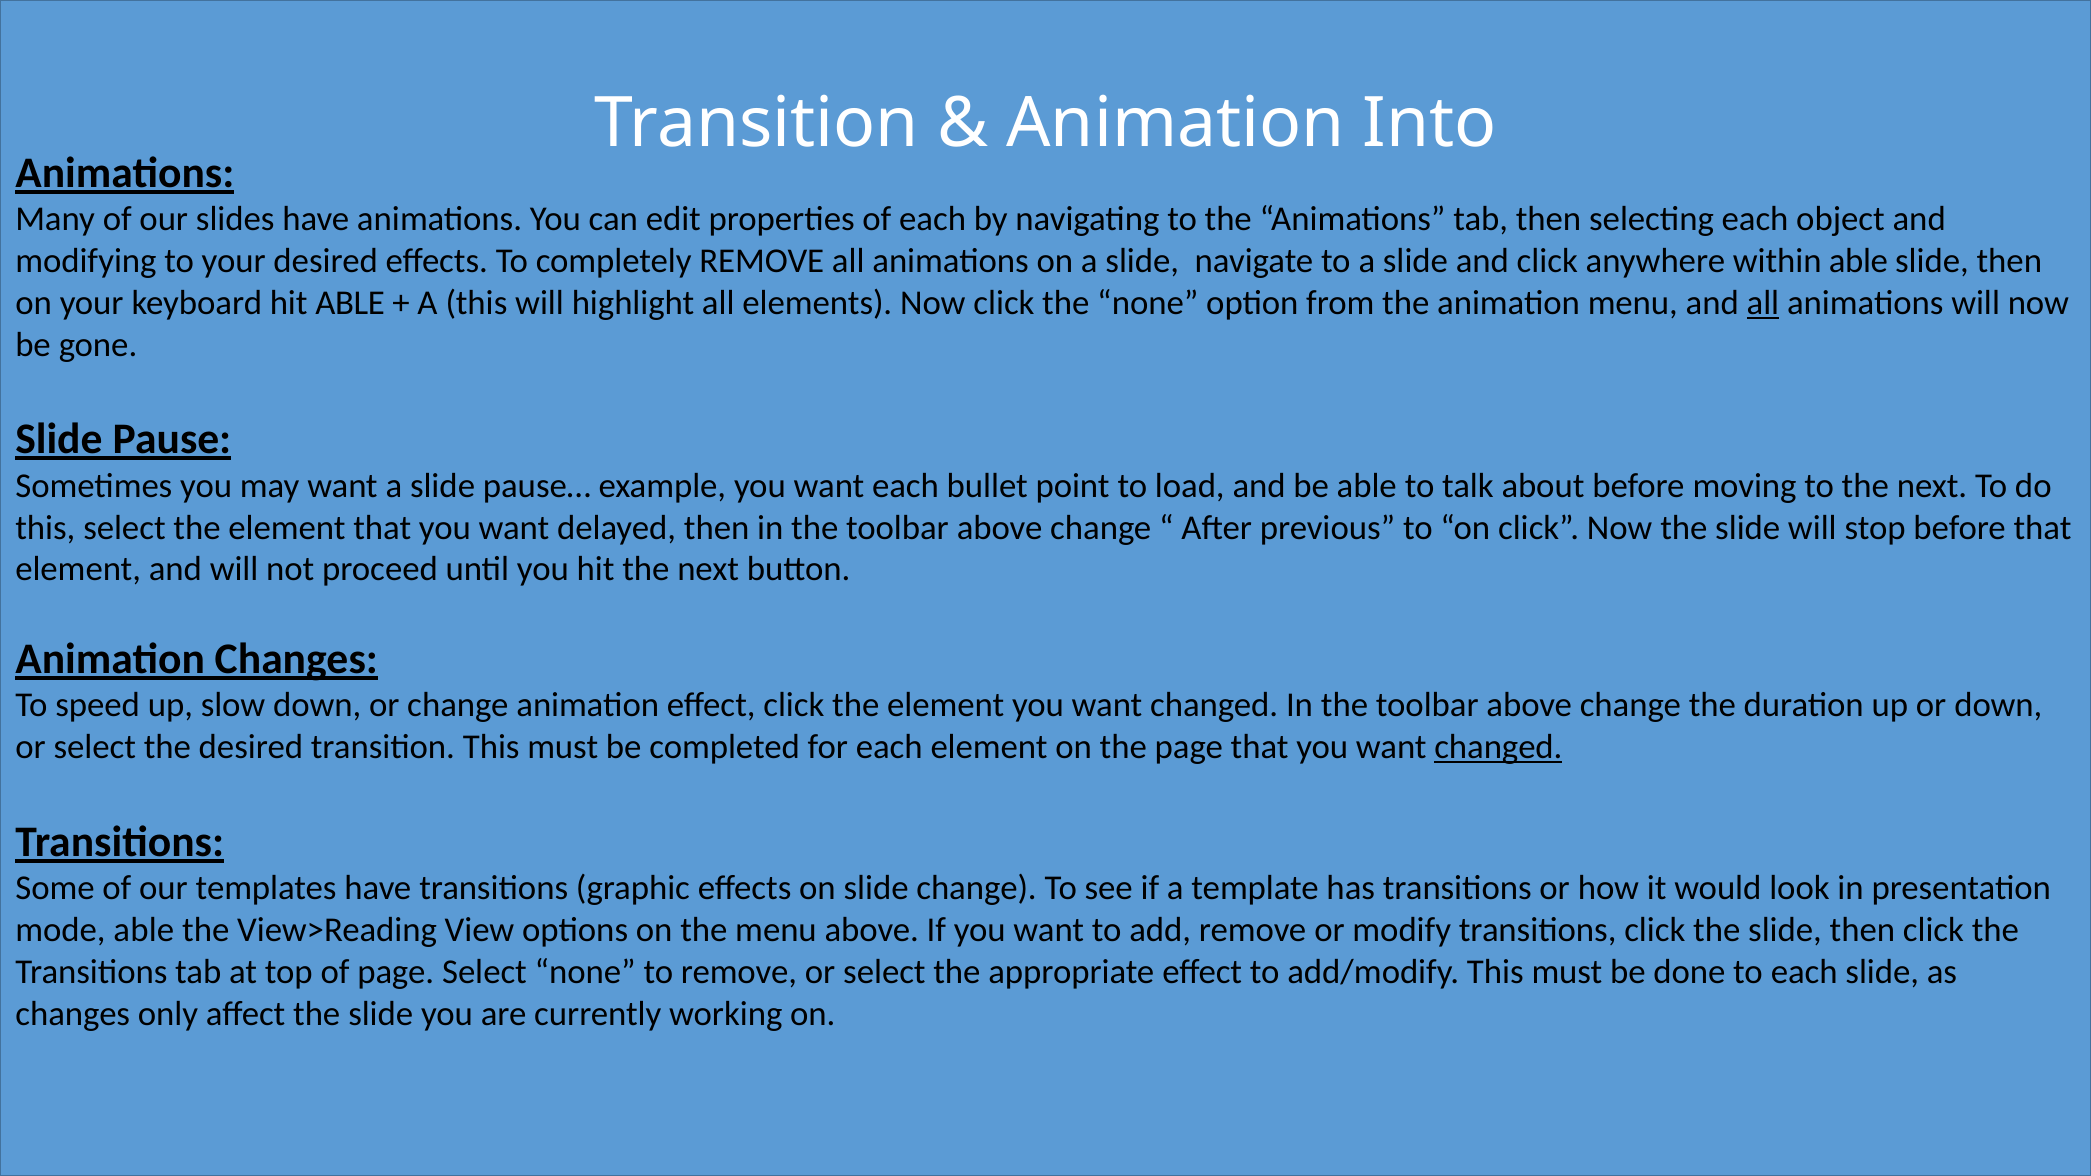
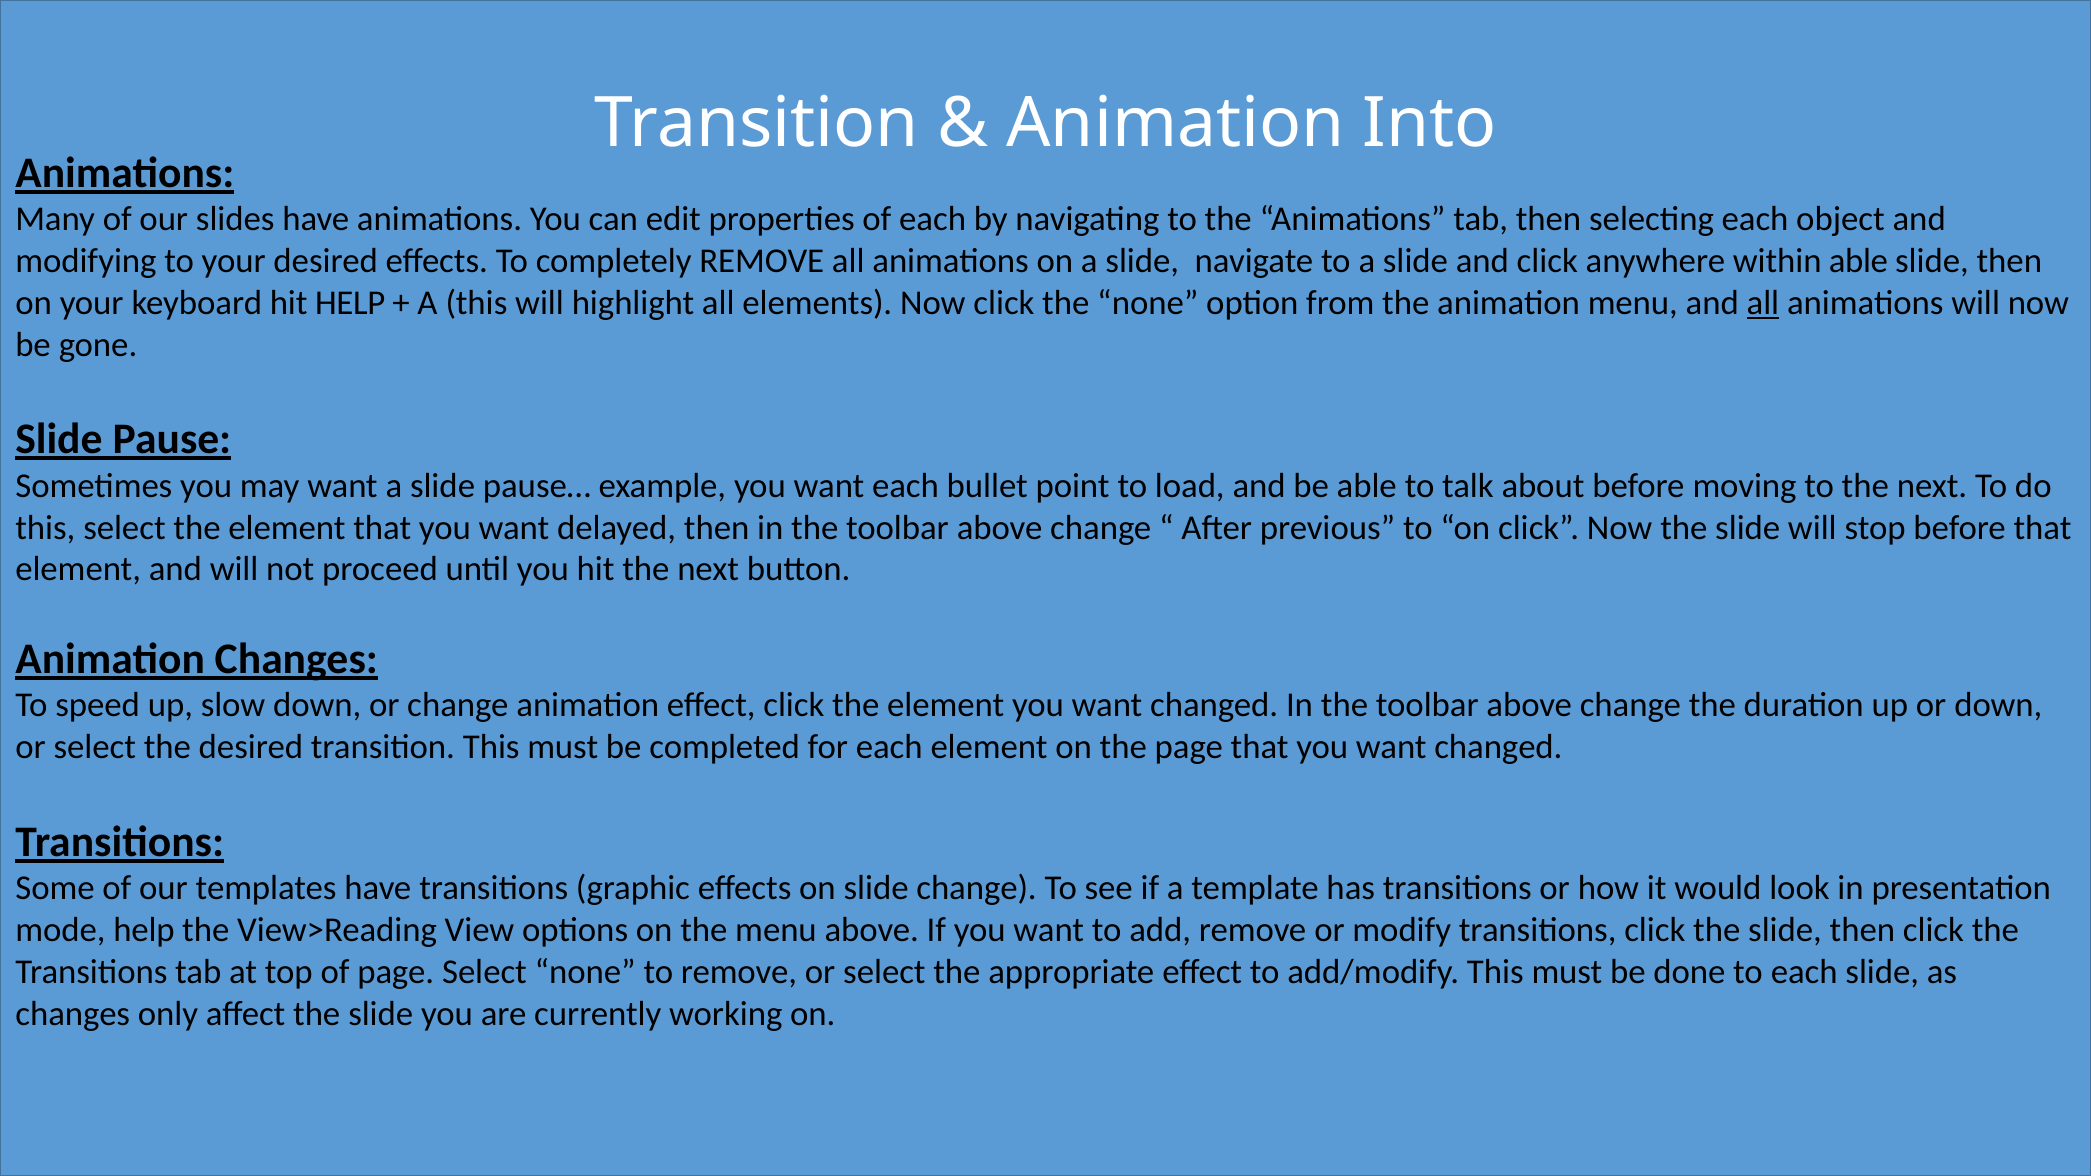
hit ABLE: ABLE -> HELP
changed at (1498, 747) underline: present -> none
mode able: able -> help
